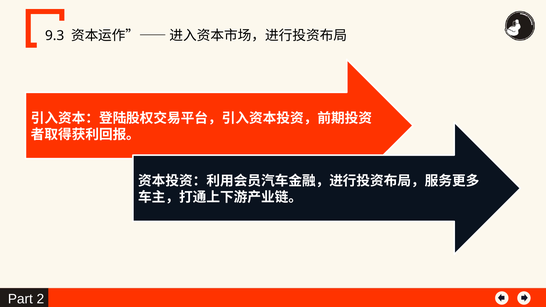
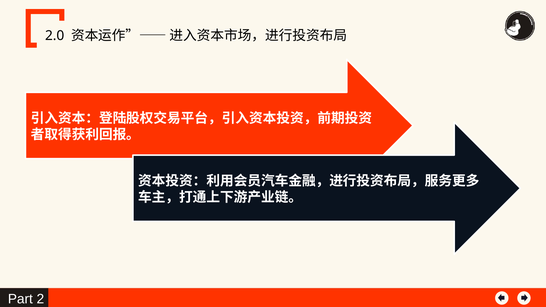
9.3: 9.3 -> 2.0
